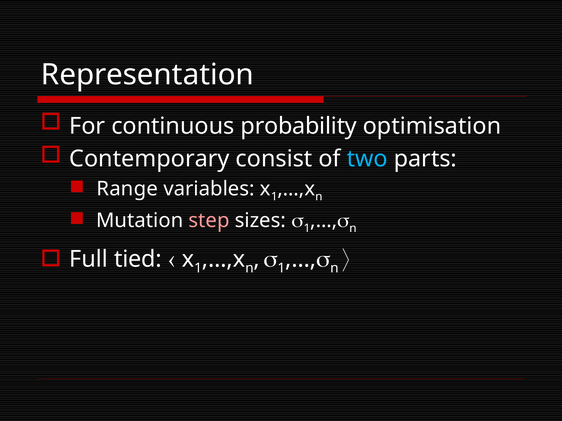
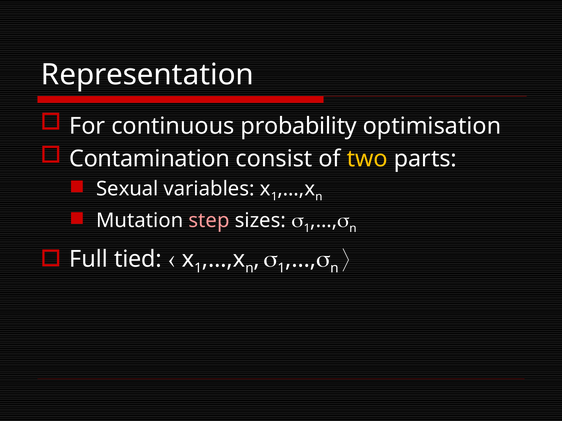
Contemporary: Contemporary -> Contamination
two colour: light blue -> yellow
Range: Range -> Sexual
